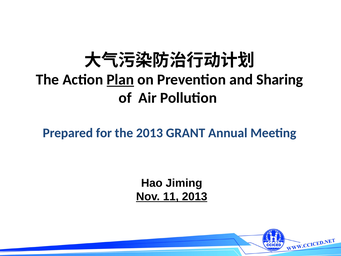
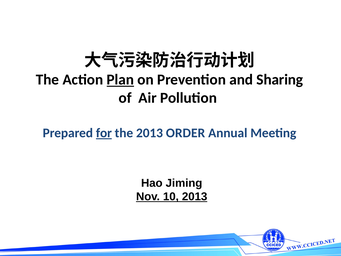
for underline: none -> present
GRANT: GRANT -> ORDER
11: 11 -> 10
